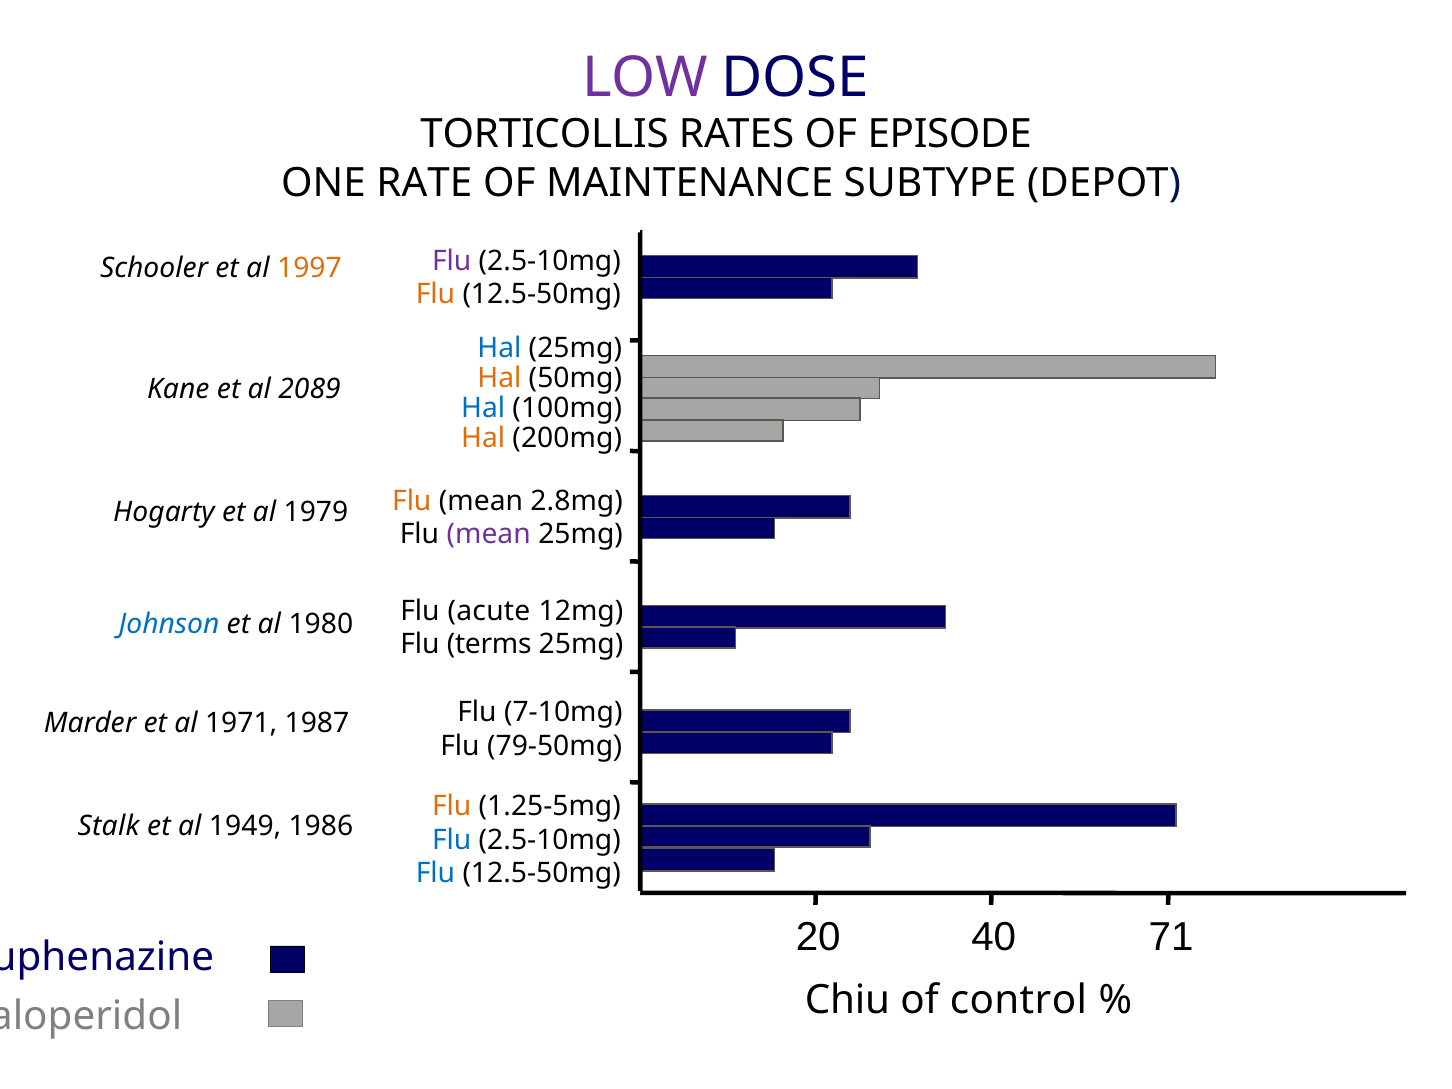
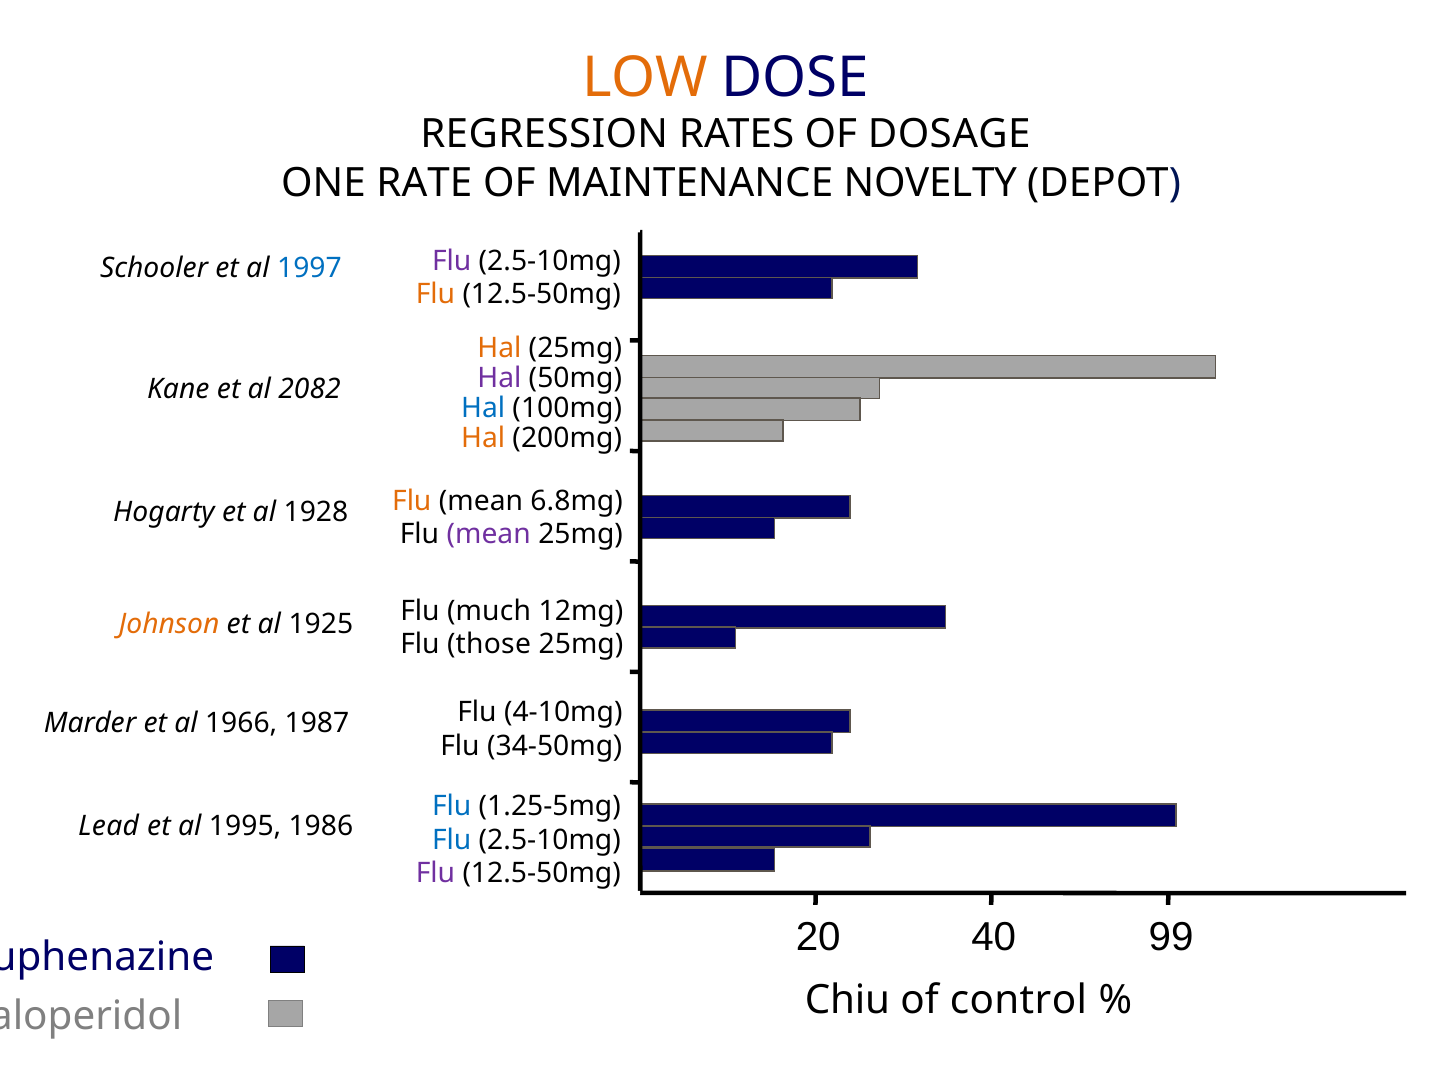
LOW colour: purple -> orange
TORTICOLLIS: TORTICOLLIS -> REGRESSION
EPISODE: EPISODE -> DOSAGE
SUBTYPE: SUBTYPE -> NOVELTY
1997 colour: orange -> blue
Hal at (499, 348) colour: blue -> orange
Hal at (499, 378) colour: orange -> purple
2089: 2089 -> 2082
2.8mg: 2.8mg -> 6.8mg
1979: 1979 -> 1928
acute: acute -> much
Johnson colour: blue -> orange
1980: 1980 -> 1925
terms: terms -> those
7-10mg: 7-10mg -> 4-10mg
1971: 1971 -> 1966
79-50mg: 79-50mg -> 34-50mg
Flu at (452, 807) colour: orange -> blue
Stalk: Stalk -> Lead
1949: 1949 -> 1995
Flu at (435, 873) colour: blue -> purple
71: 71 -> 99
